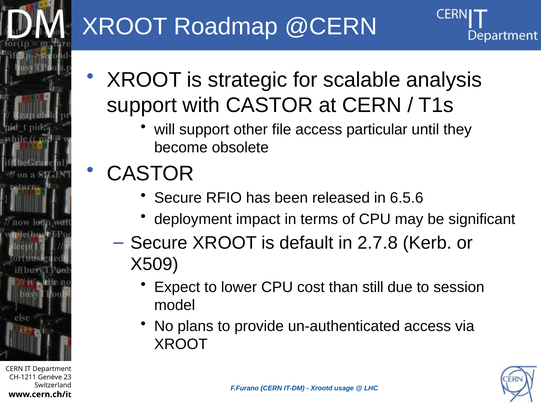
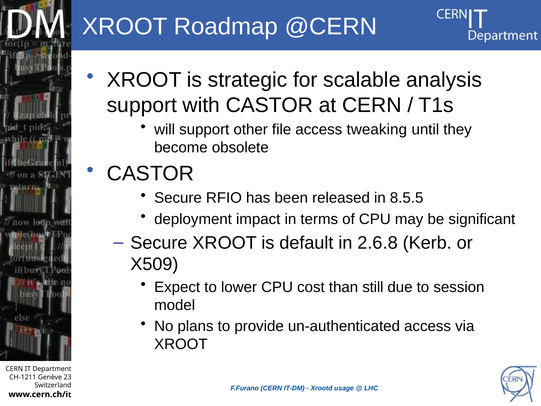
particular: particular -> tweaking
6.5.6: 6.5.6 -> 8.5.5
2.7.8: 2.7.8 -> 2.6.8
